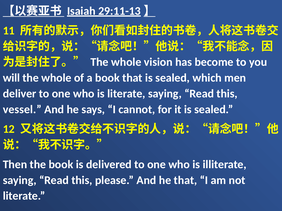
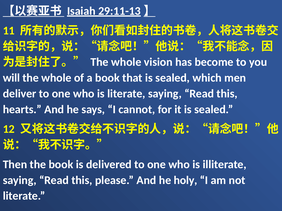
vessel: vessel -> hearts
he that: that -> holy
